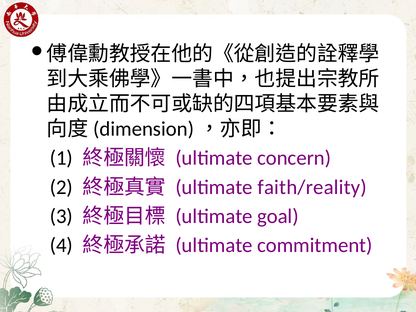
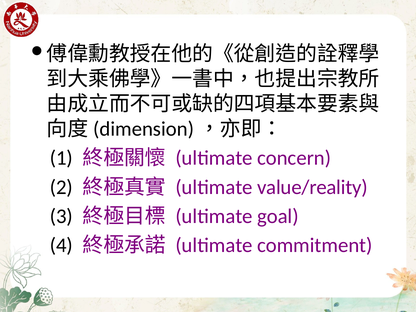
faith/reality: faith/reality -> value/reality
